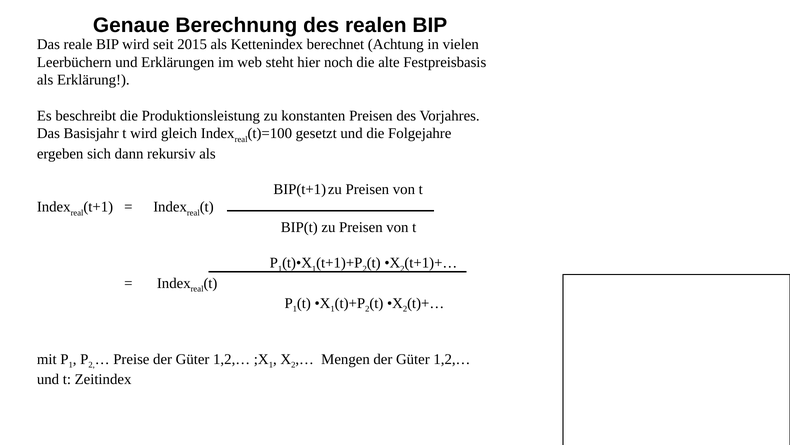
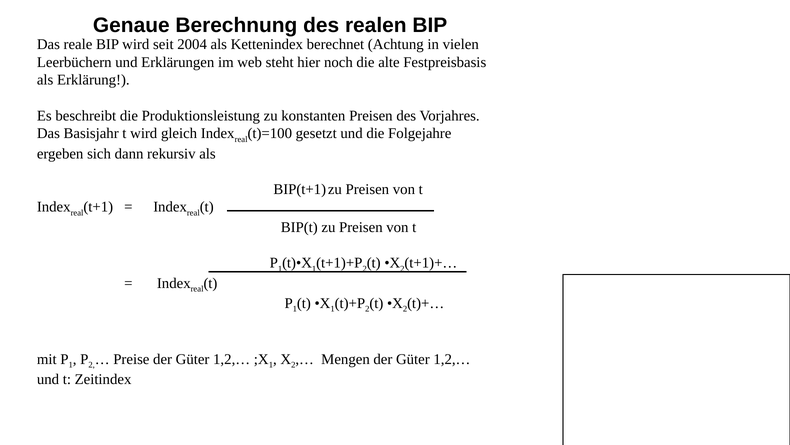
2015: 2015 -> 2004
